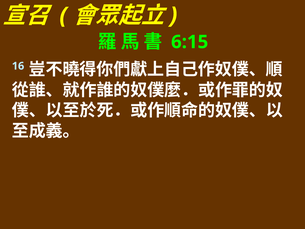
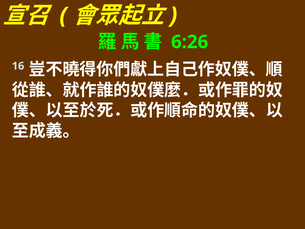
6:15: 6:15 -> 6:26
